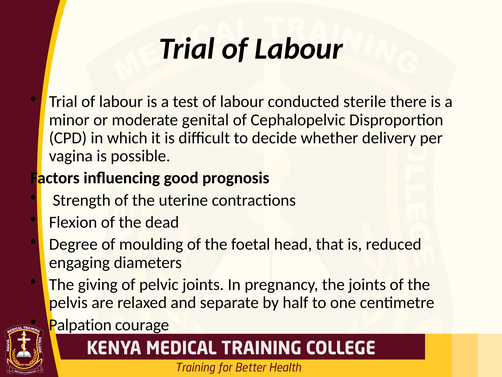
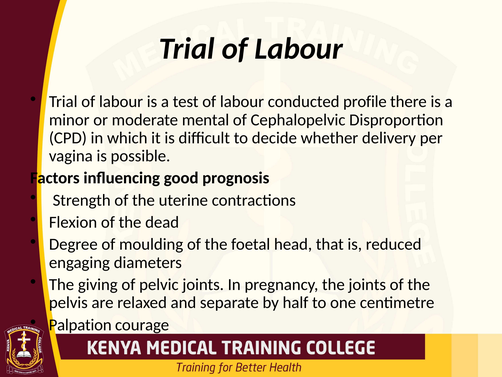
sterile: sterile -> profile
genital: genital -> mental
